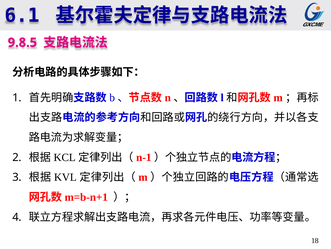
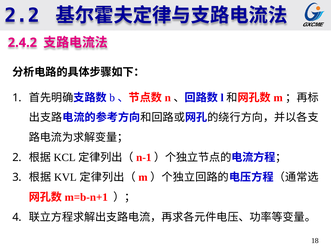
6.1: 6.1 -> 2.2
9.8.5: 9.8.5 -> 2.4.2
